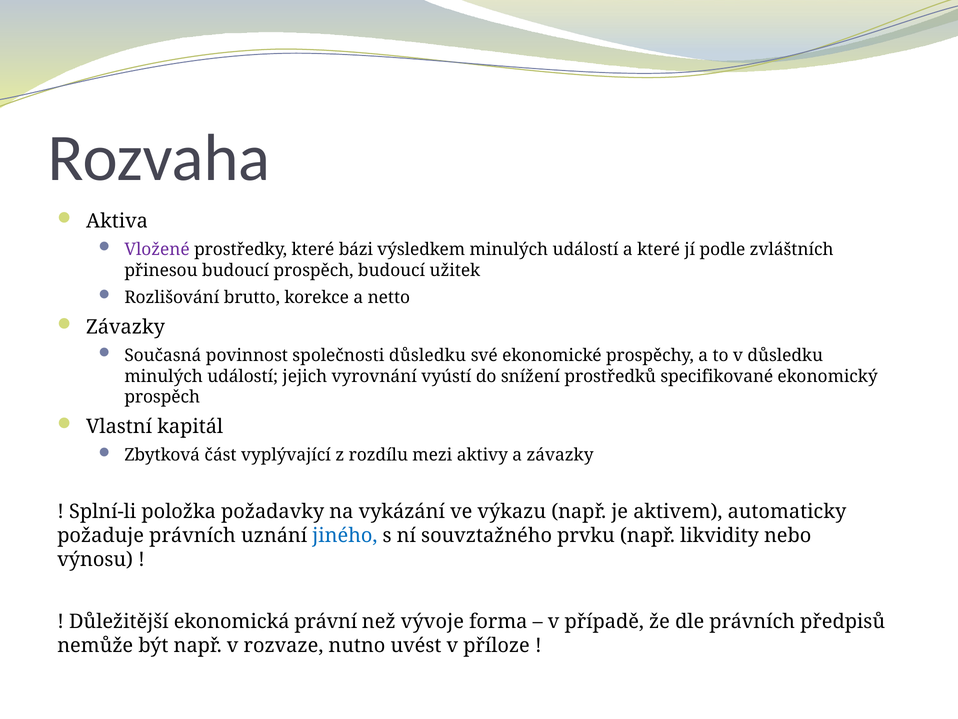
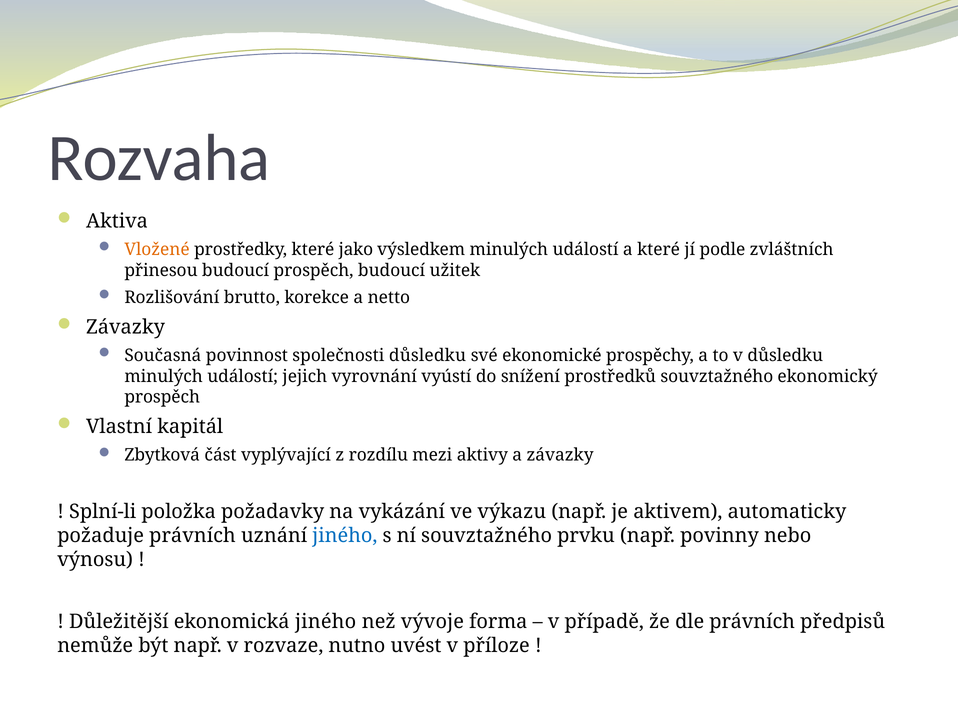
Vložené colour: purple -> orange
bázi: bázi -> jako
prostředků specifikované: specifikované -> souvztažného
likvidity: likvidity -> povinny
ekonomická právní: právní -> jiného
